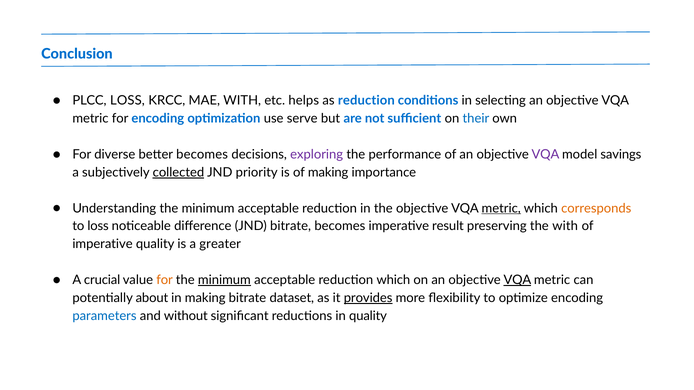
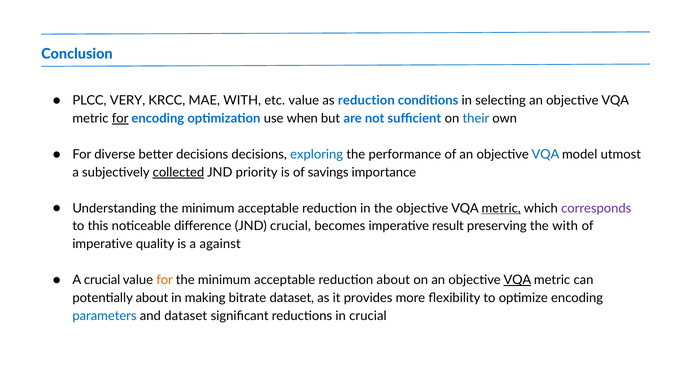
PLCC LOSS: LOSS -> VERY
etc helps: helps -> value
for at (120, 119) underline: none -> present
serve: serve -> when
better becomes: becomes -> decisions
exploring colour: purple -> blue
VQA at (545, 155) colour: purple -> blue
savings: savings -> utmost
of making: making -> savings
corresponds colour: orange -> purple
to loss: loss -> this
JND bitrate: bitrate -> crucial
greater: greater -> against
minimum at (224, 280) underline: present -> none
reduction which: which -> about
provides underline: present -> none
and without: without -> dataset
in quality: quality -> crucial
